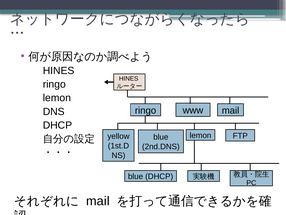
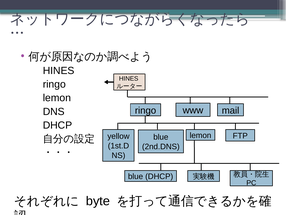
mail at (98, 201): mail -> byte
